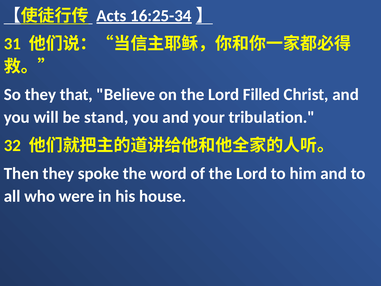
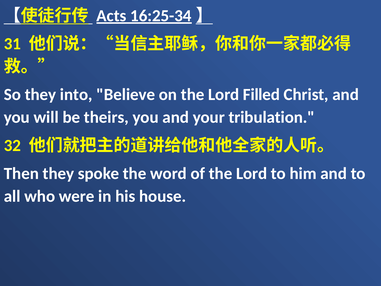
that: that -> into
stand: stand -> theirs
